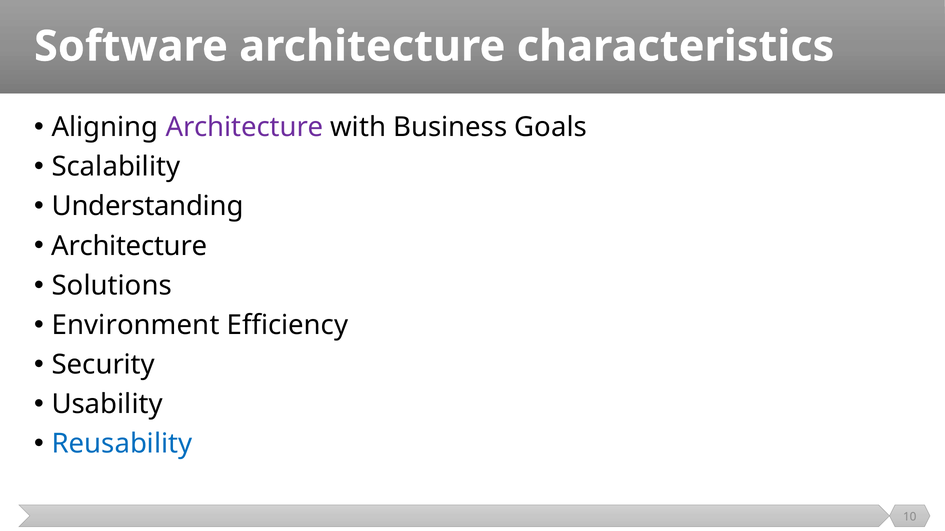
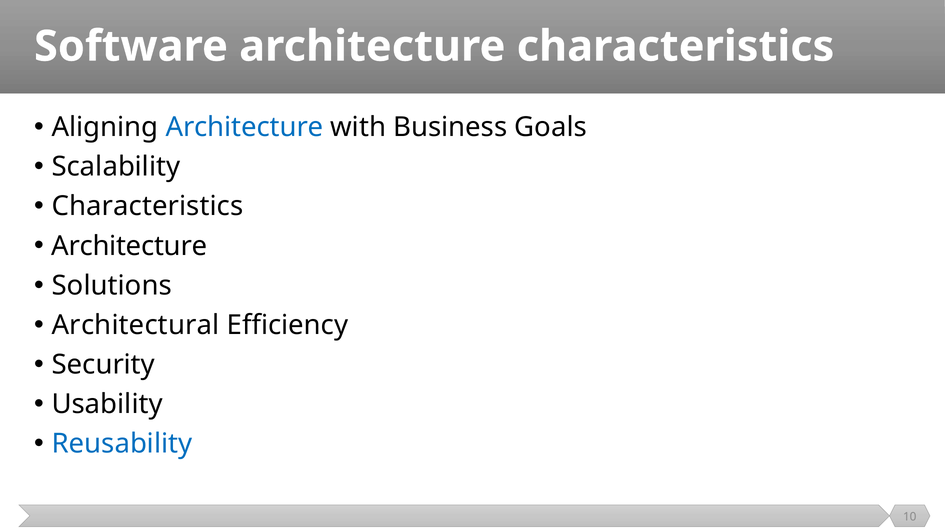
Architecture at (244, 127) colour: purple -> blue
Understanding at (148, 207): Understanding -> Characteristics
Environment: Environment -> Architectural
